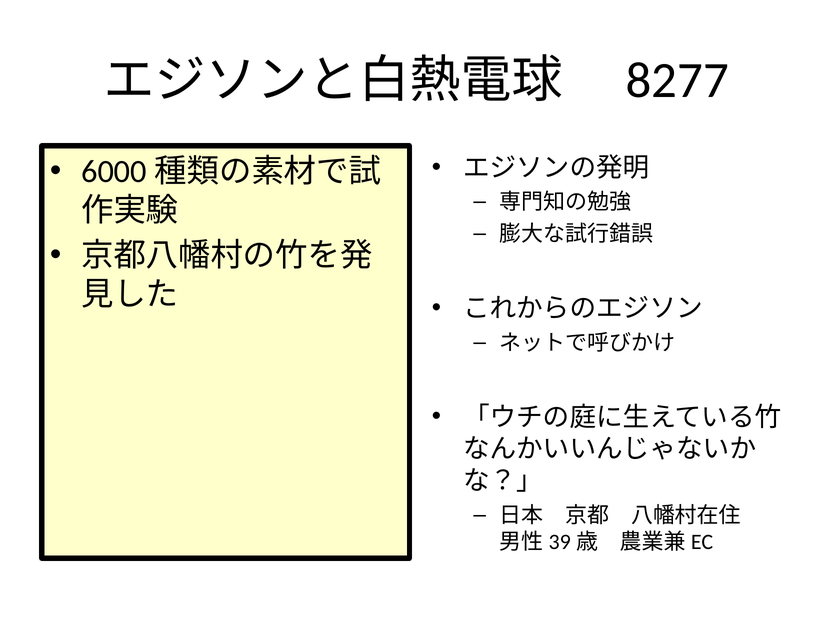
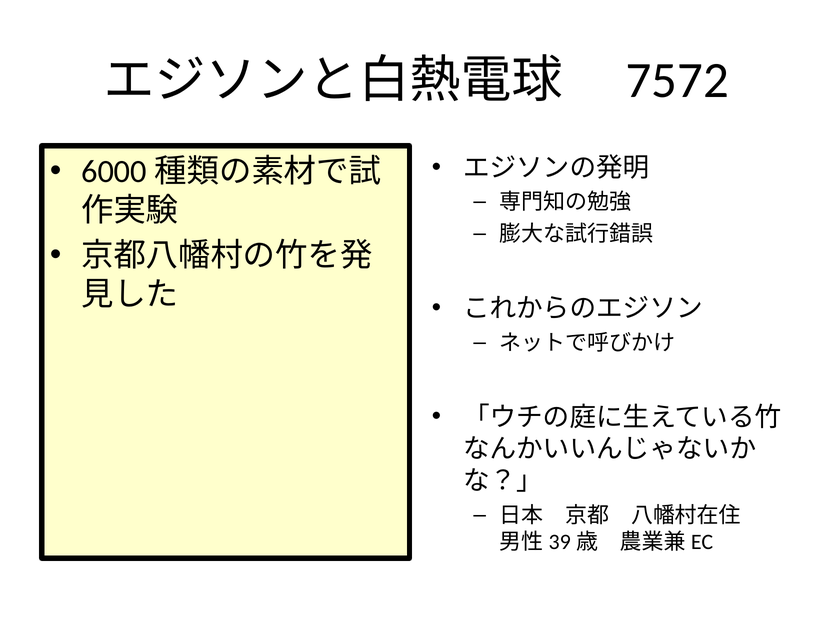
8277: 8277 -> 7572
